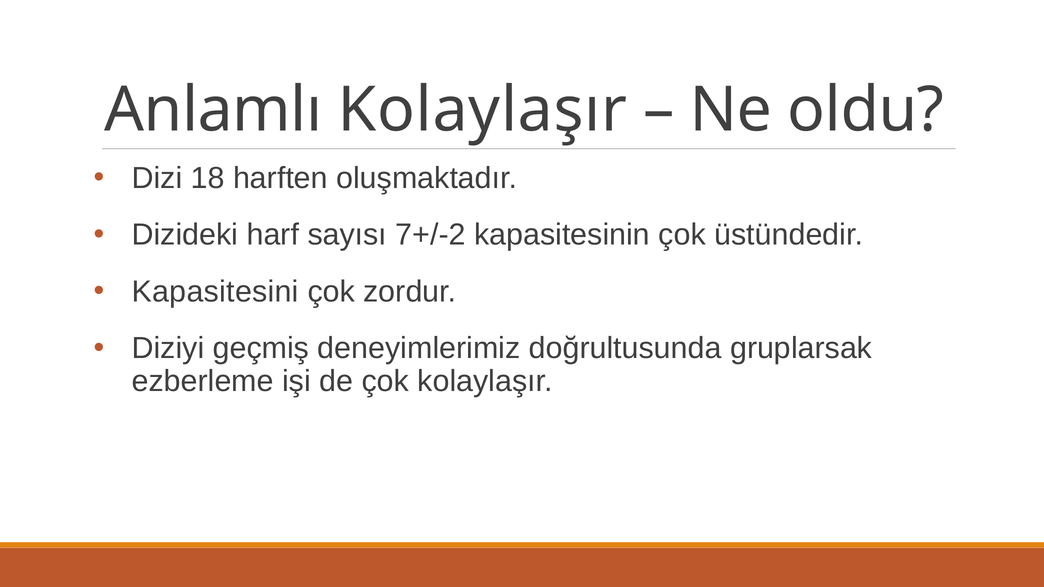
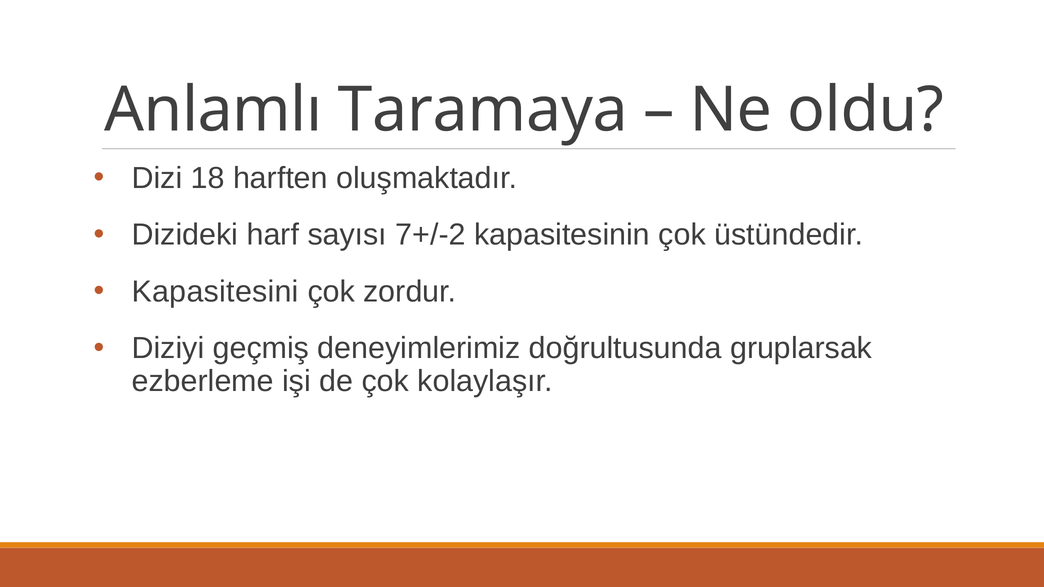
Anlamlı Kolaylaşır: Kolaylaşır -> Taramaya
